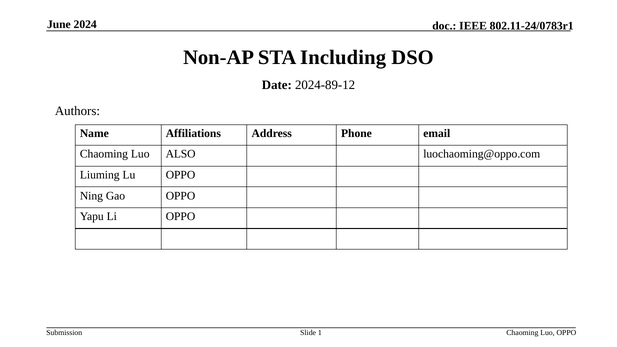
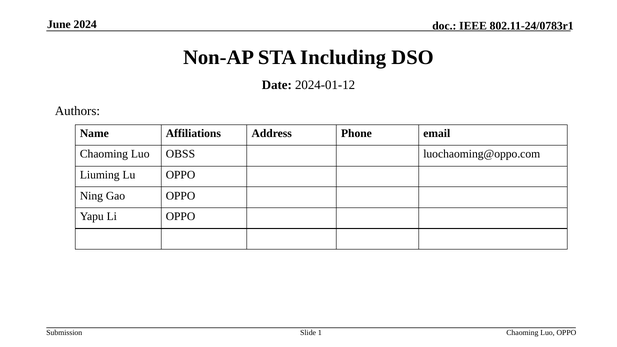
2024-89-12: 2024-89-12 -> 2024-01-12
ALSO: ALSO -> OBSS
